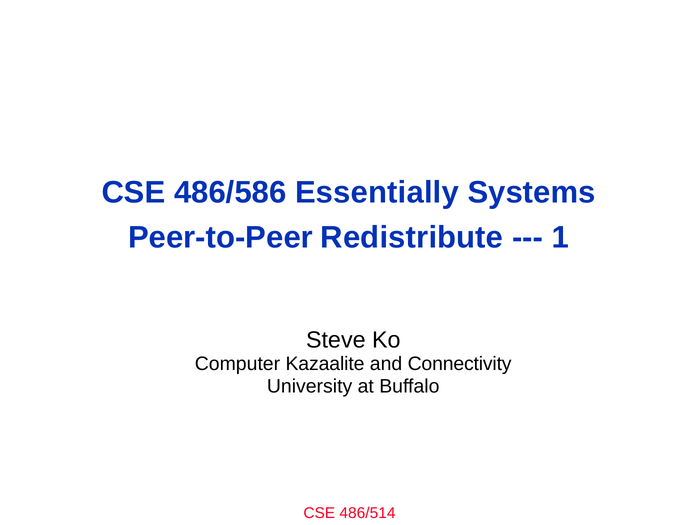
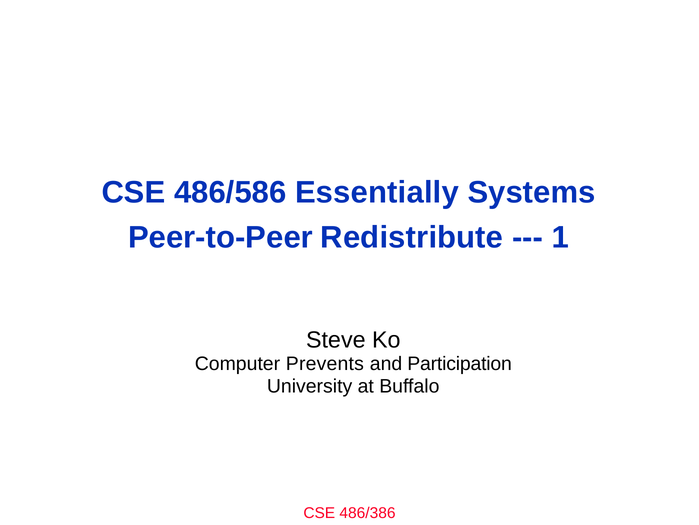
Kazaalite: Kazaalite -> Prevents
Connectivity: Connectivity -> Participation
486/514: 486/514 -> 486/386
